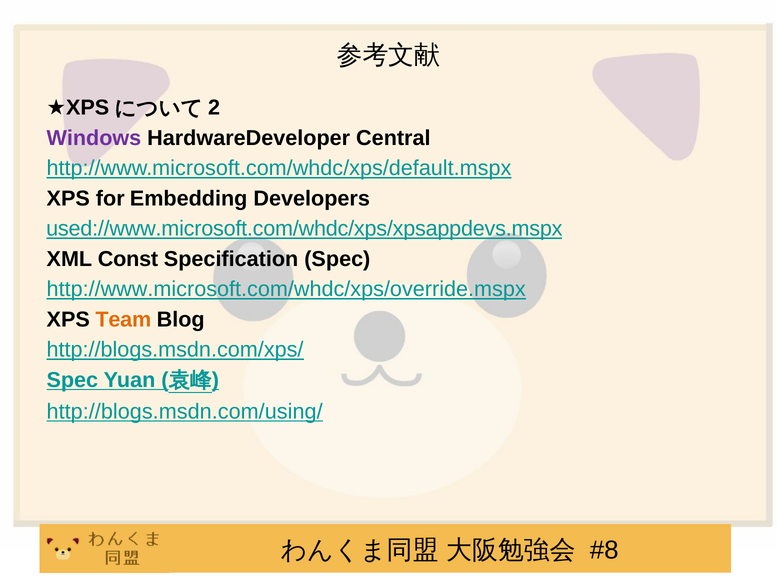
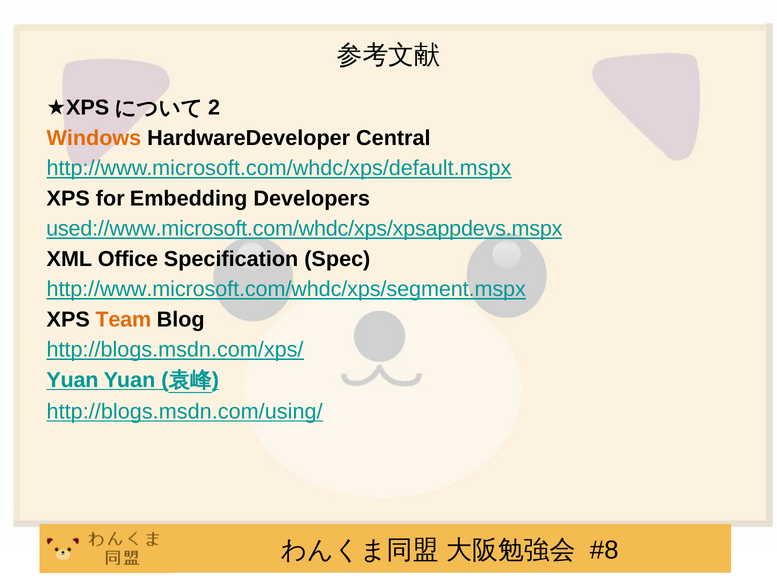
Windows colour: purple -> orange
Const: Const -> Office
http://www.microsoft.com/whdc/xps/override.mspx: http://www.microsoft.com/whdc/xps/override.mspx -> http://www.microsoft.com/whdc/xps/segment.mspx
Spec at (72, 380): Spec -> Yuan
